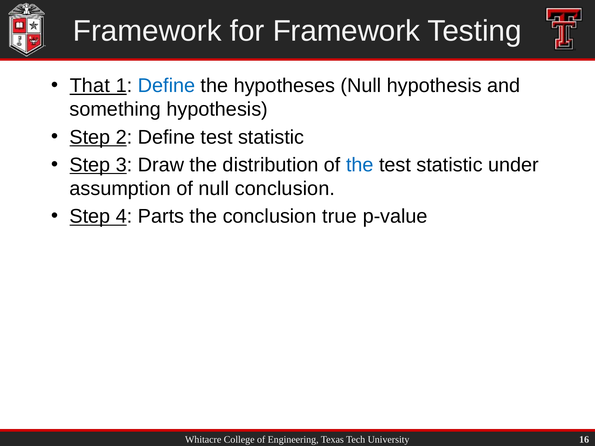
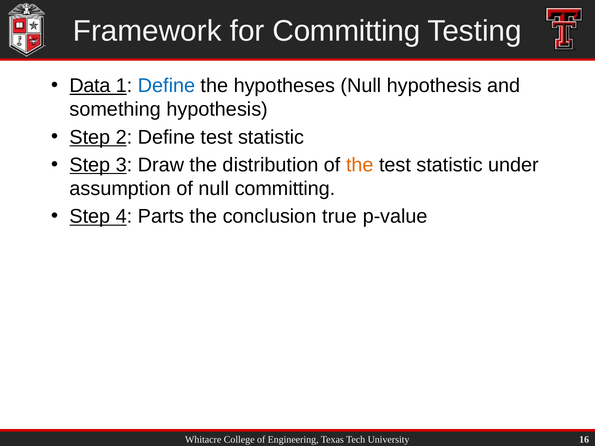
for Framework: Framework -> Committing
That: That -> Data
the at (360, 165) colour: blue -> orange
null conclusion: conclusion -> committing
